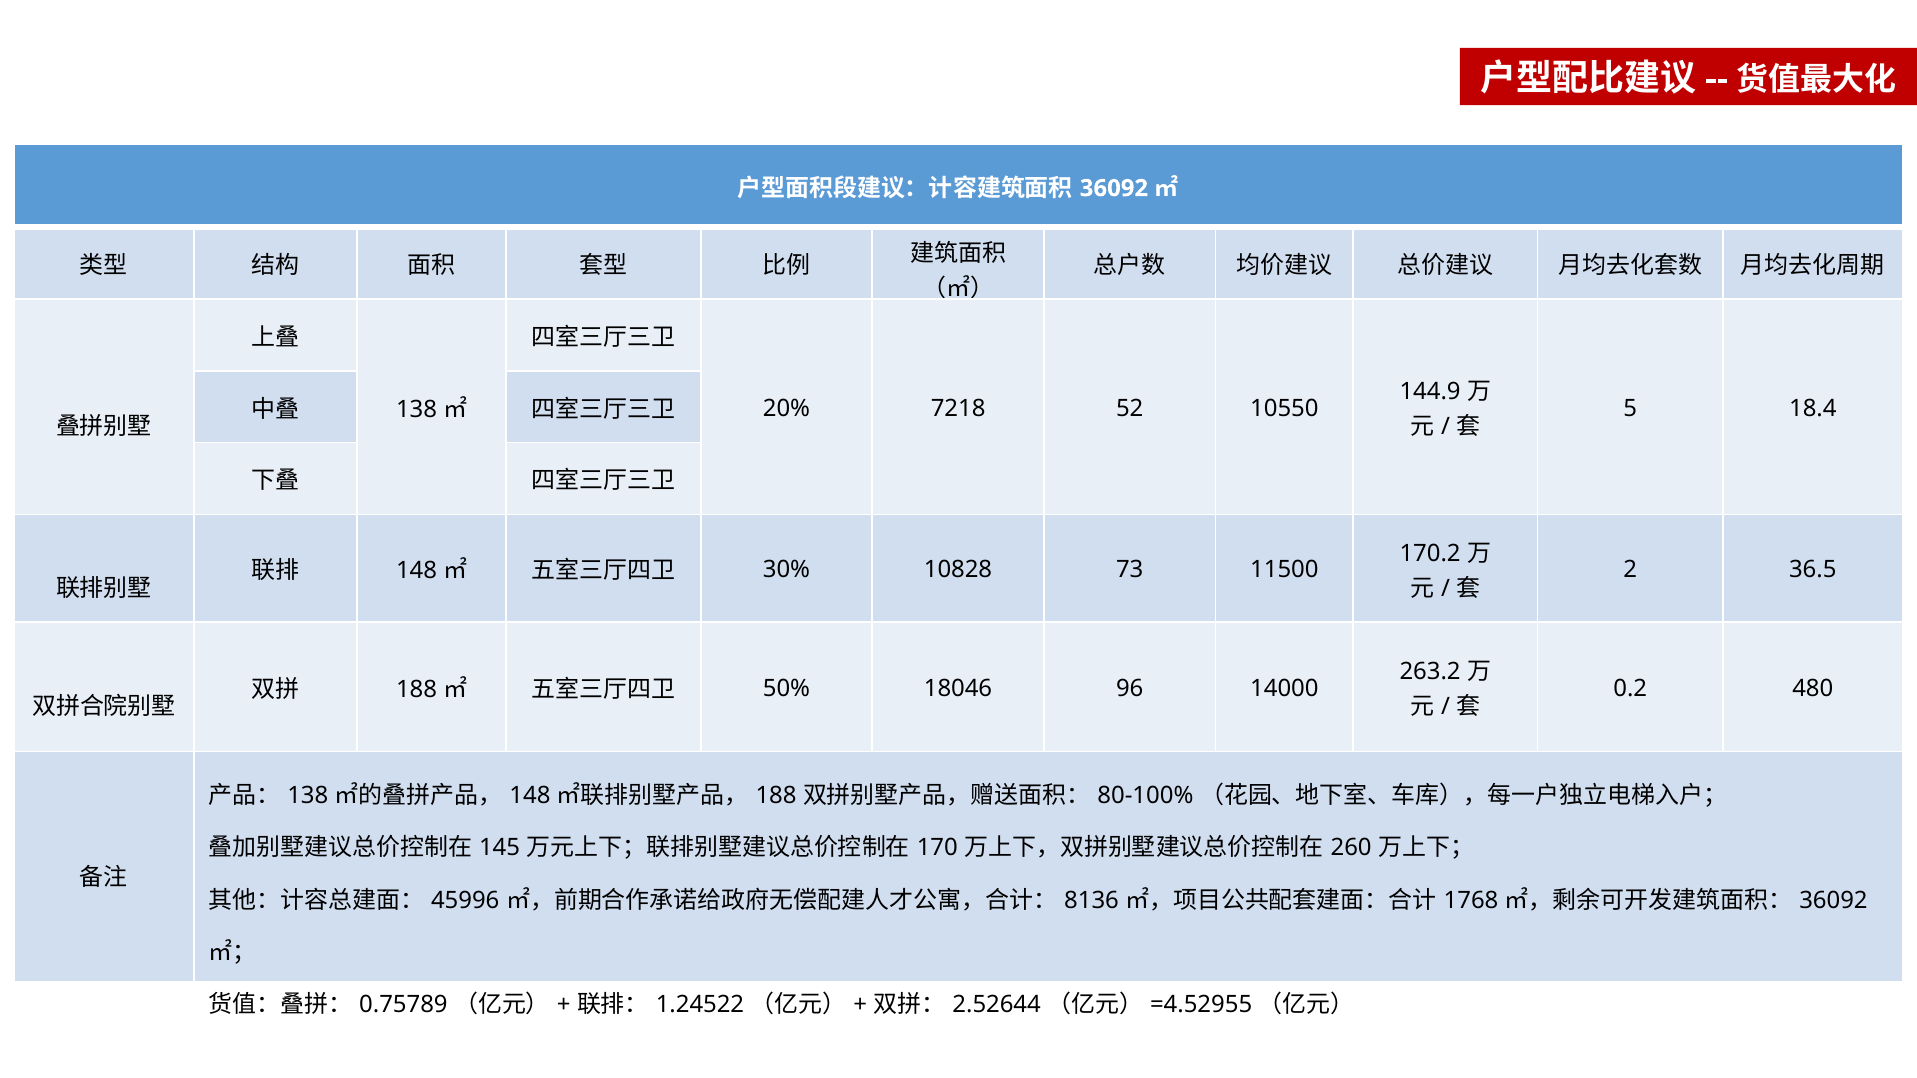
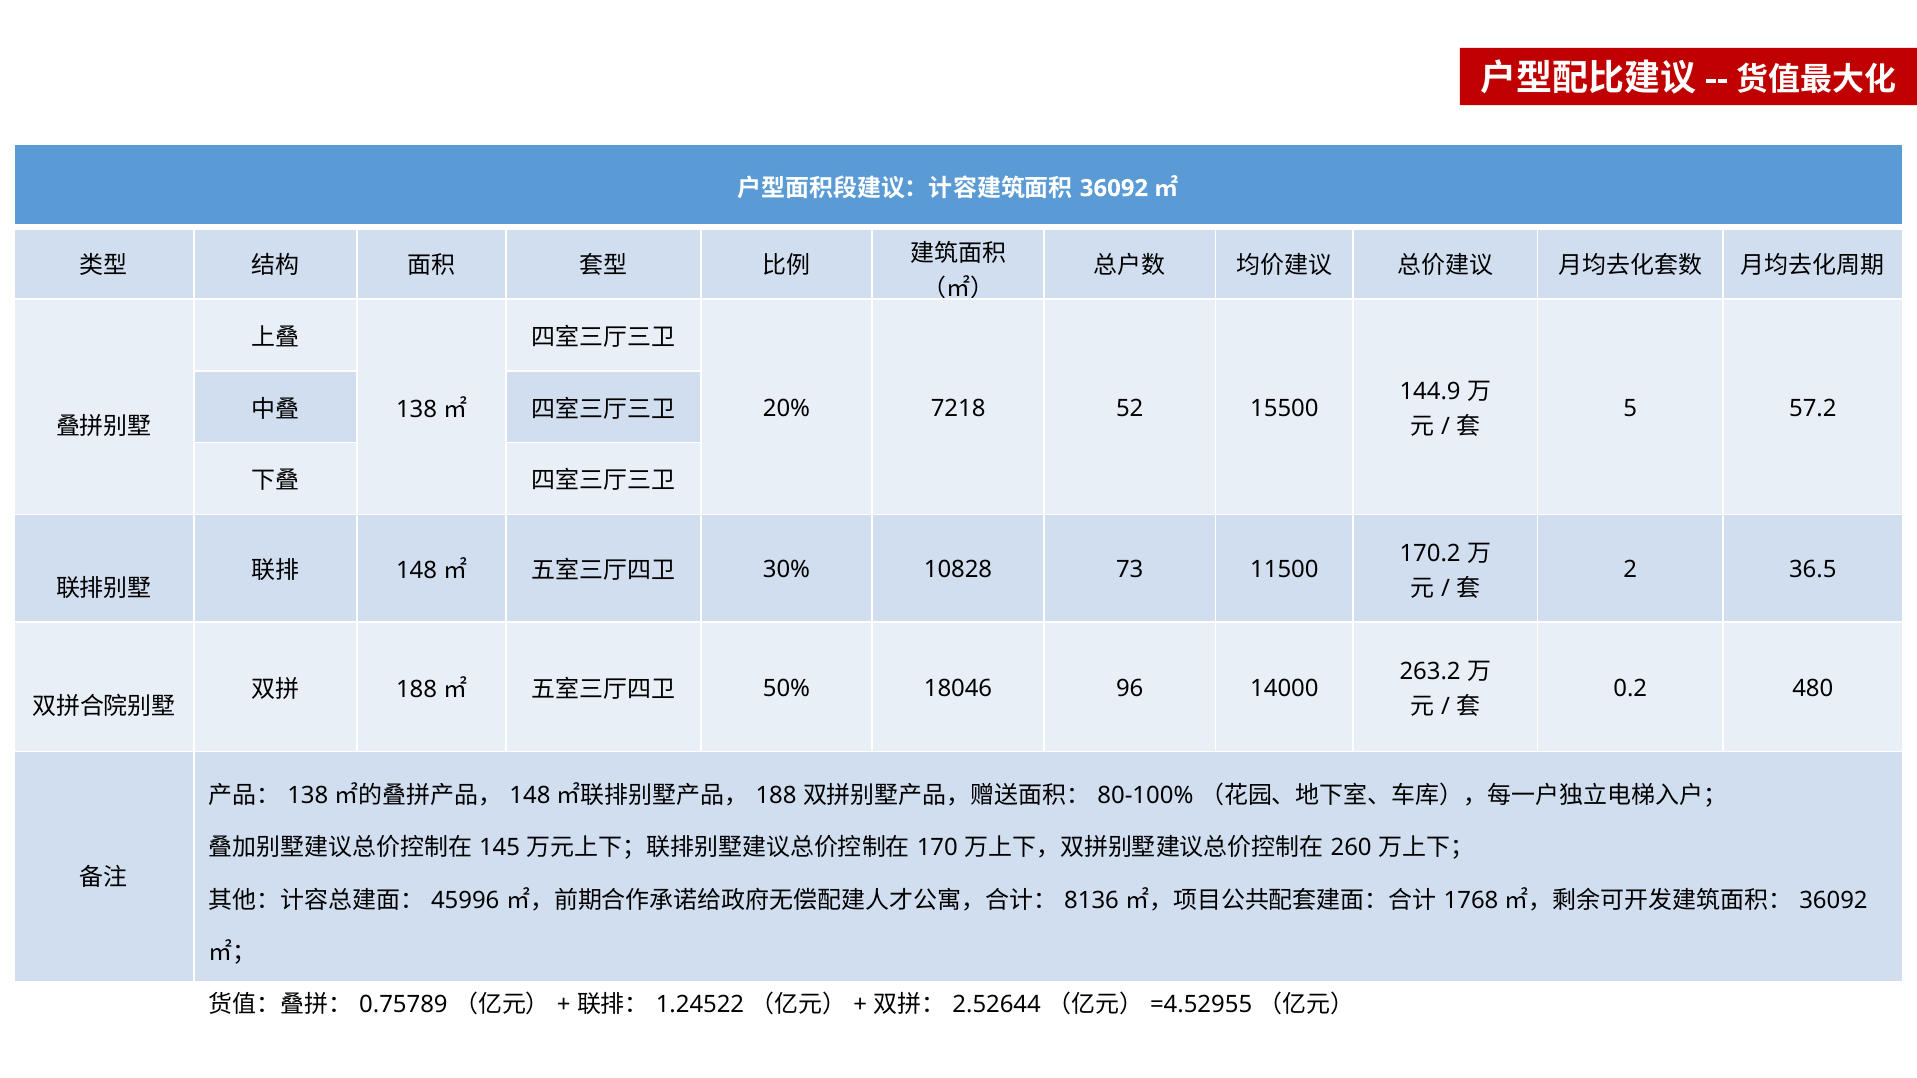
10550: 10550 -> 15500
18.4: 18.4 -> 57.2
